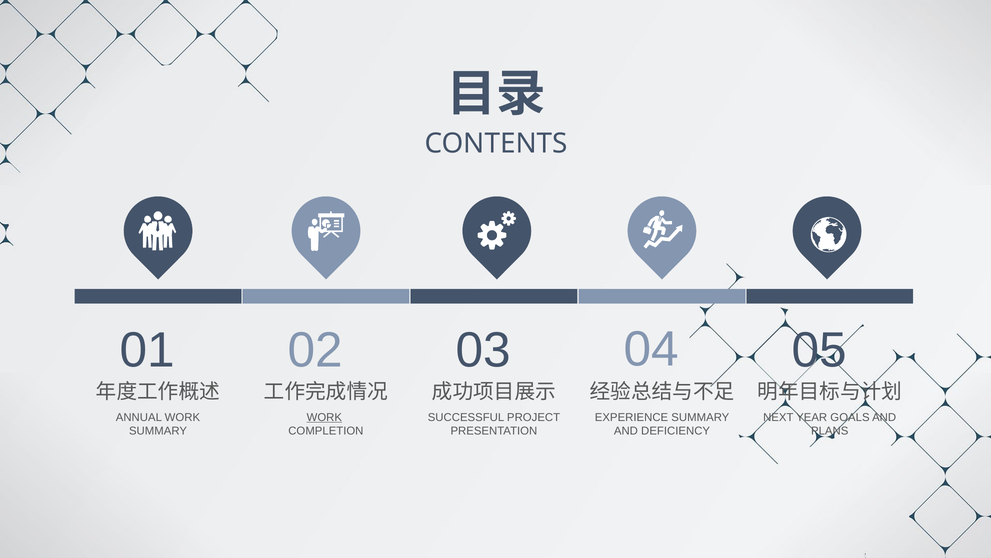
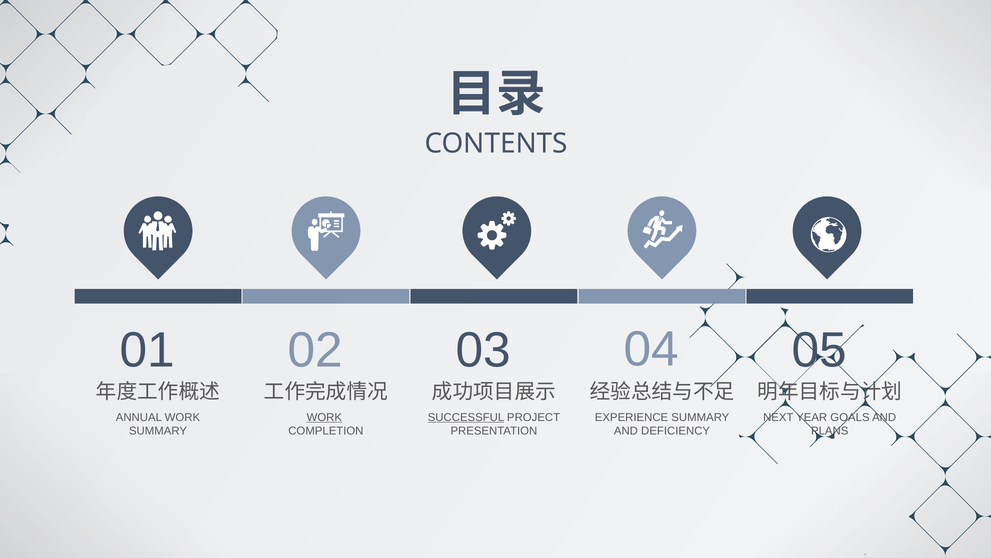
SUCCESSFUL underline: none -> present
